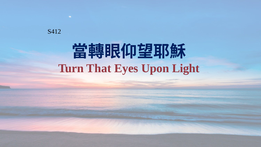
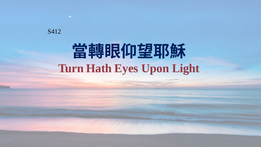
That: That -> Hath
